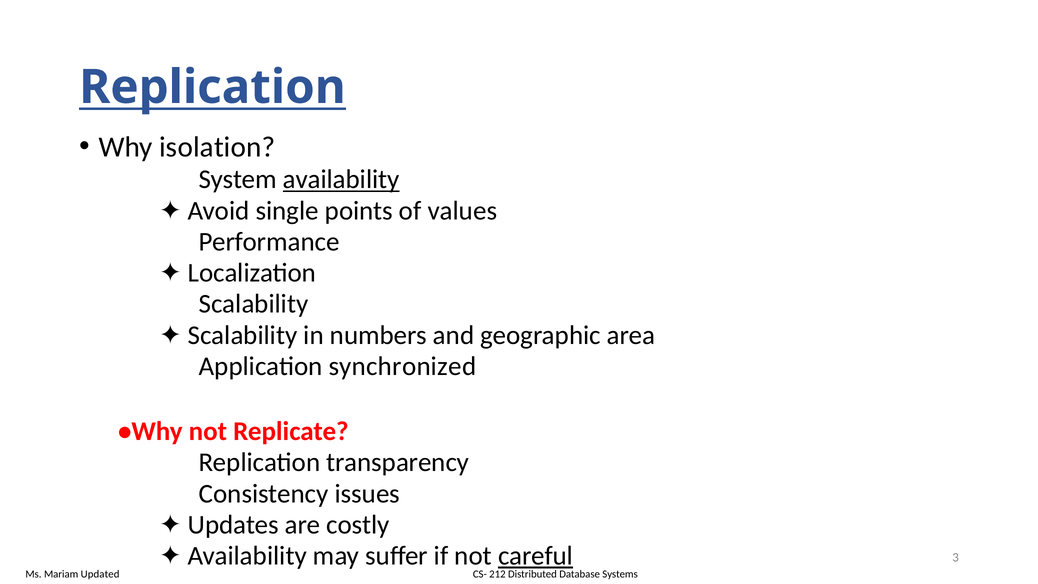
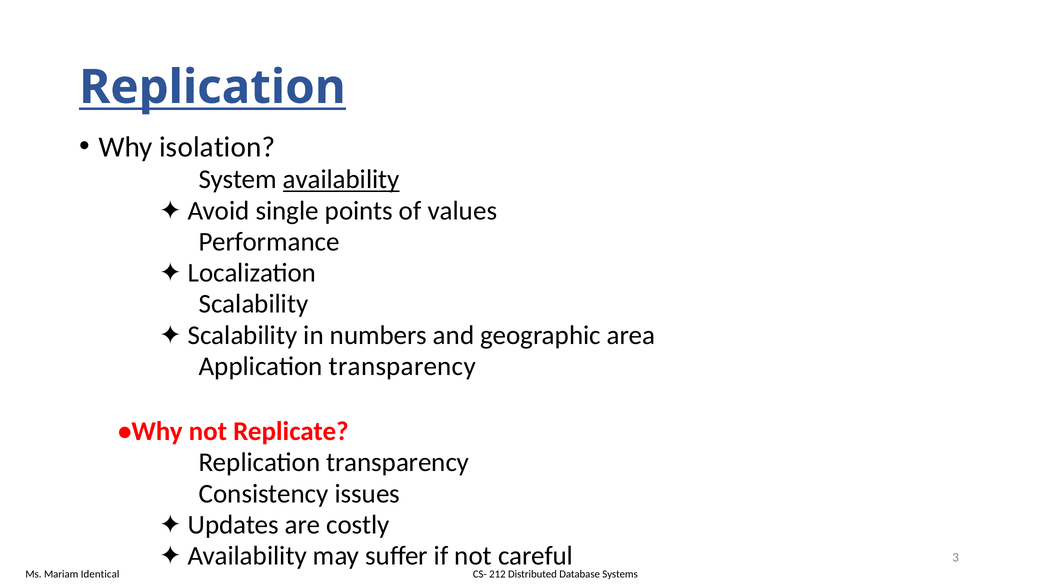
synchronized at (402, 366): synchronized -> transparency
careful underline: present -> none
Updated: Updated -> Identical
